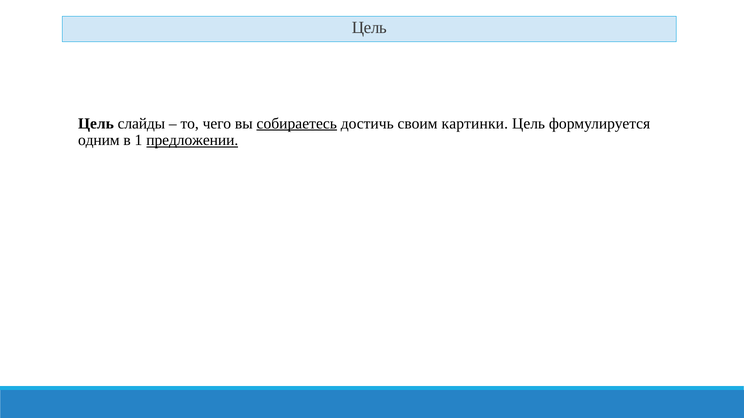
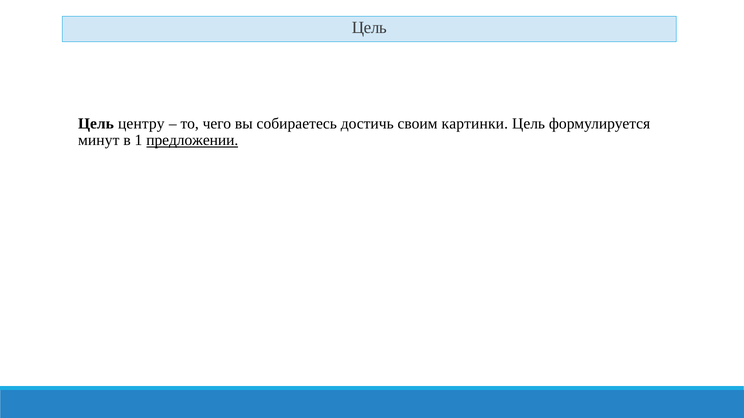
слайды: слайды -> центру
собираетесь underline: present -> none
одним: одним -> минут
